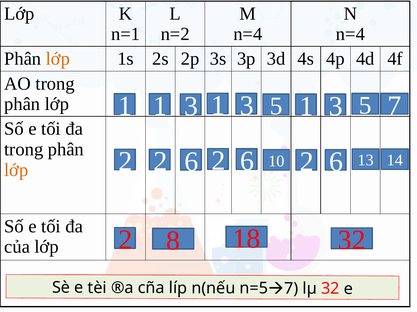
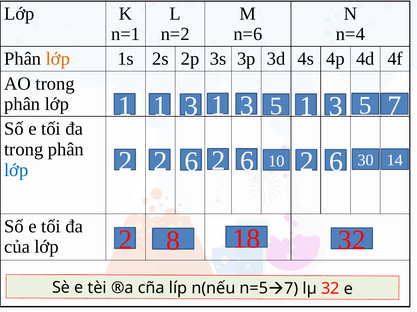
n=4 at (248, 34): n=4 -> n=6
13: 13 -> 30
lớp at (16, 170) colour: orange -> blue
